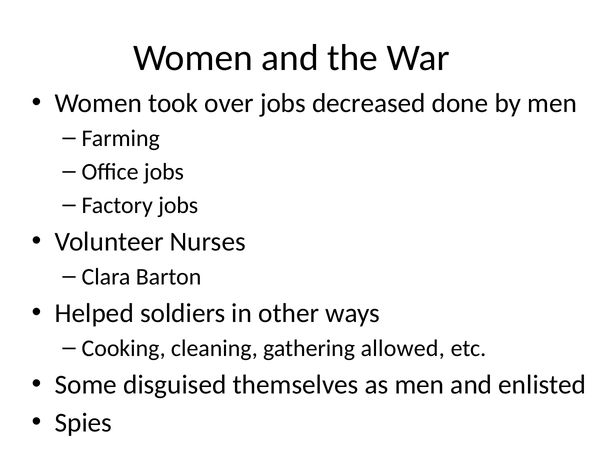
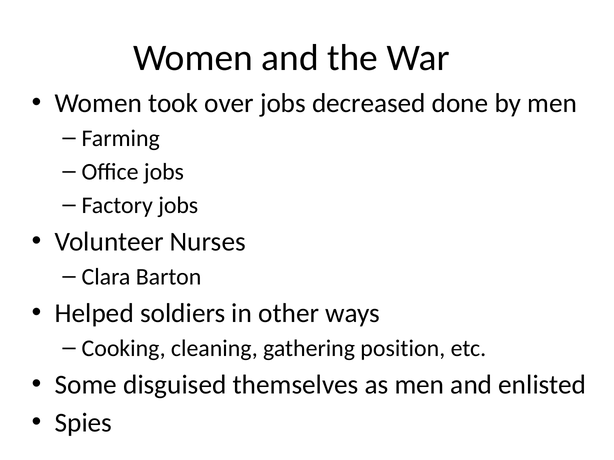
allowed: allowed -> position
